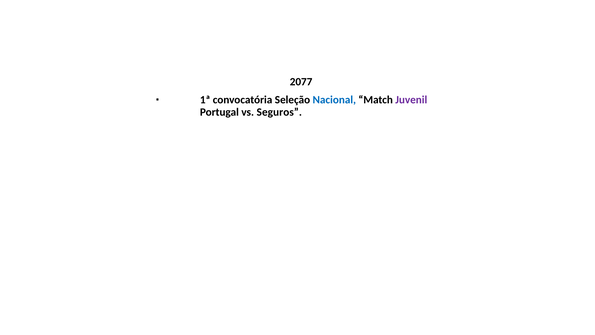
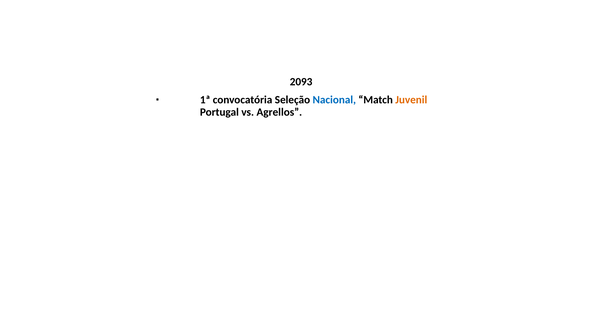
2077: 2077 -> 2093
Juvenil colour: purple -> orange
Seguros: Seguros -> Agrellos
